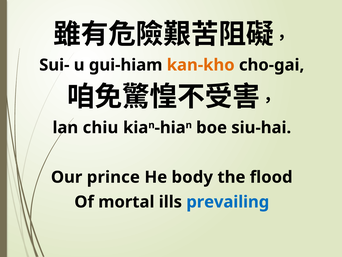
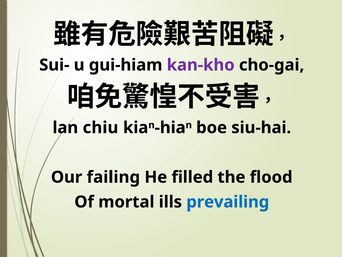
kan-kho colour: orange -> purple
prince: prince -> failing
body: body -> filled
